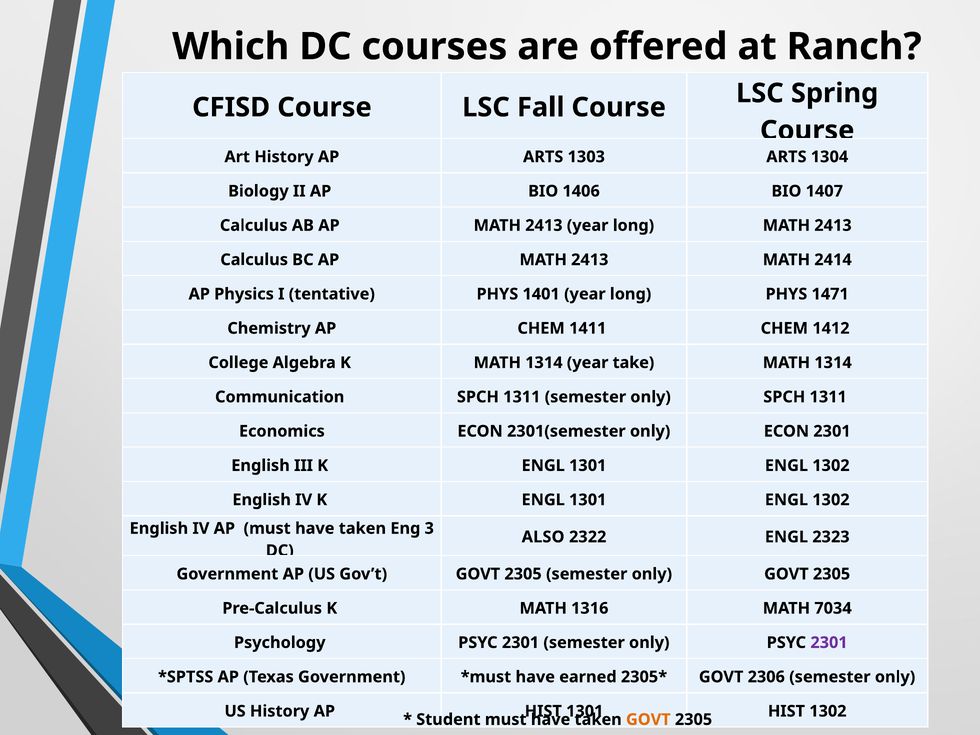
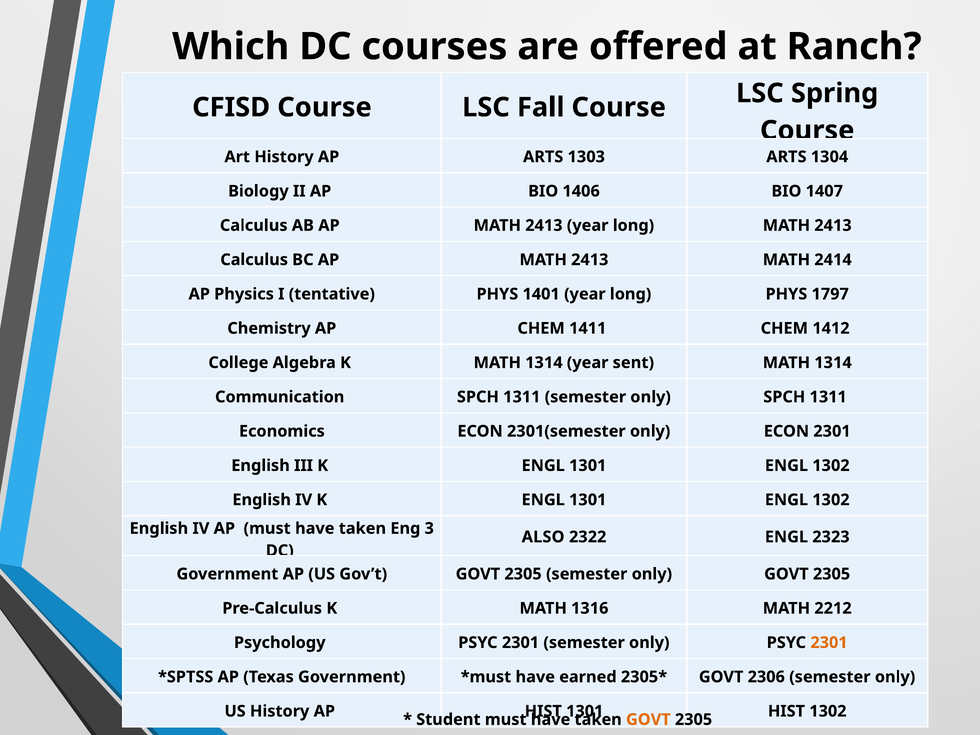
1471: 1471 -> 1797
take: take -> sent
7034: 7034 -> 2212
2301 at (829, 643) colour: purple -> orange
